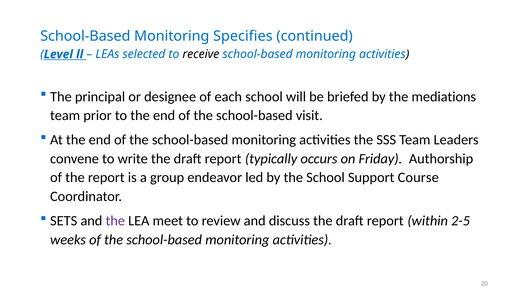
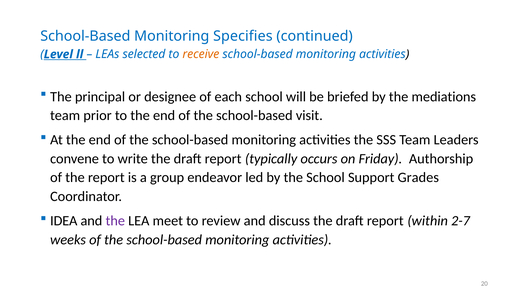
receive colour: black -> orange
Course: Course -> Grades
SETS: SETS -> IDEA
2-5: 2-5 -> 2-7
